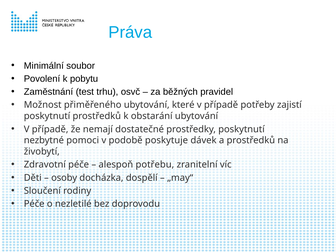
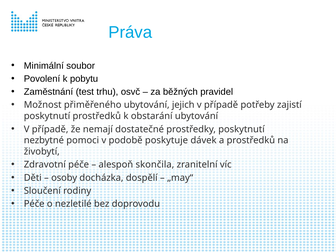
které: které -> jejich
potřebu: potřebu -> skončila
